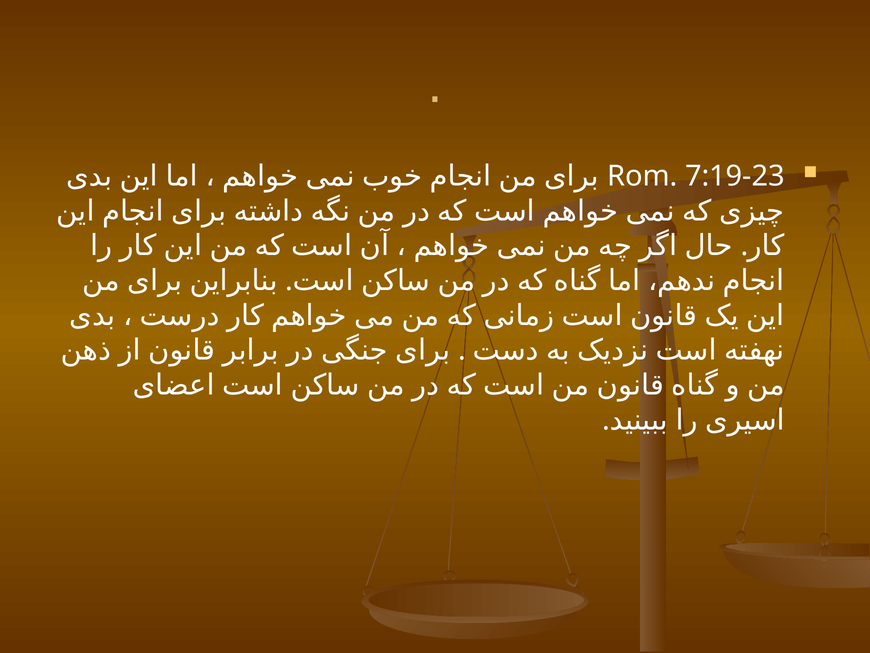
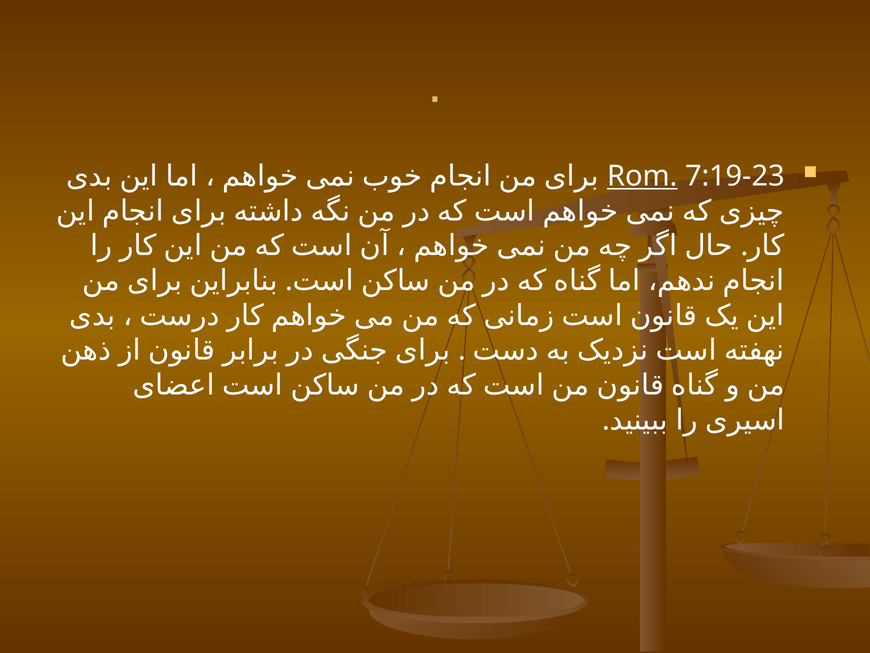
Rom underline: none -> present
